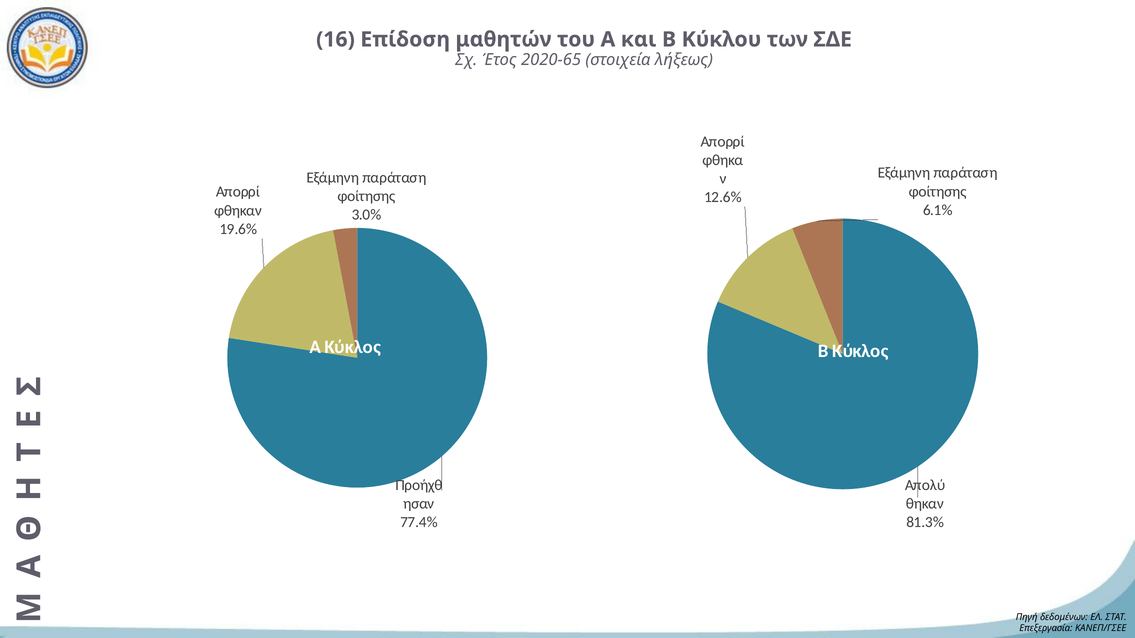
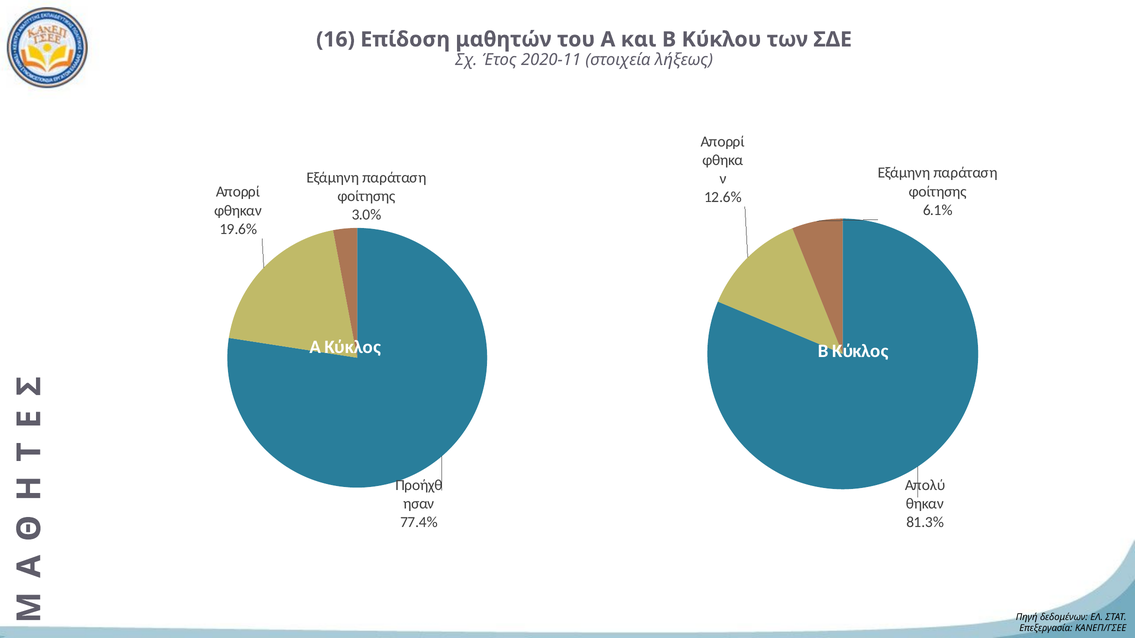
2020-65: 2020-65 -> 2020-11
